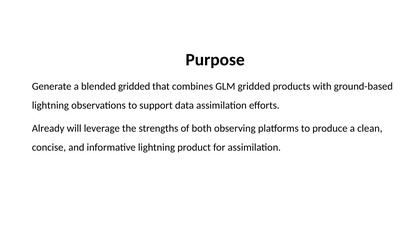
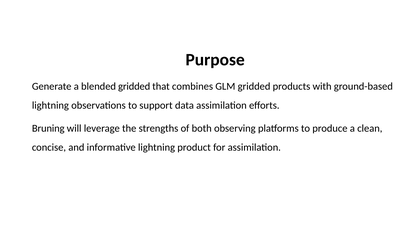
Already: Already -> Bruning
